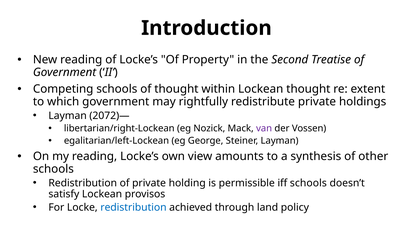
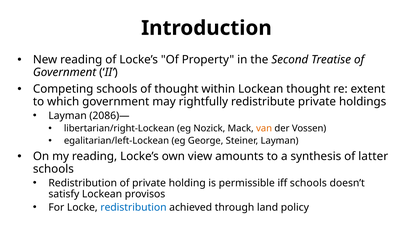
2072)—: 2072)— -> 2086)—
van colour: purple -> orange
other: other -> latter
